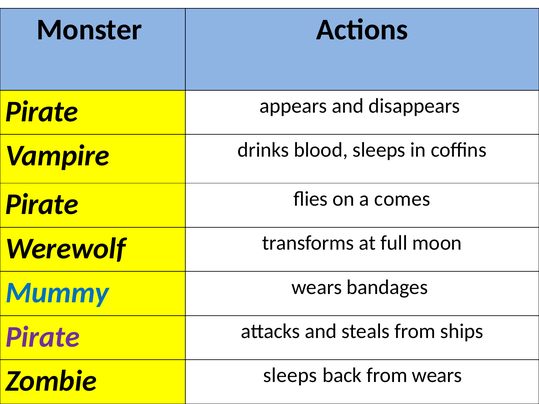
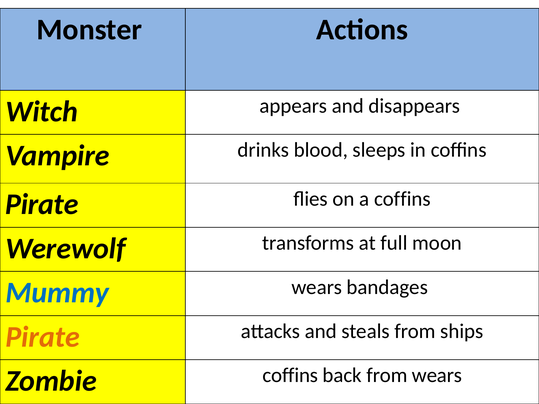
Pirate at (42, 112): Pirate -> Witch
a comes: comes -> coffins
Pirate at (43, 337) colour: purple -> orange
Zombie sleeps: sleeps -> coffins
